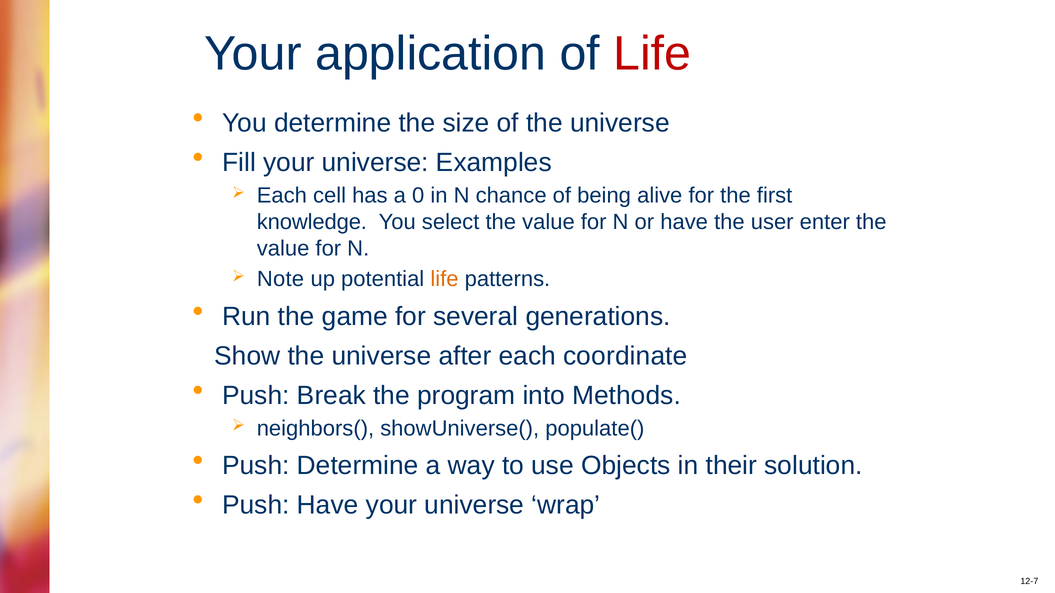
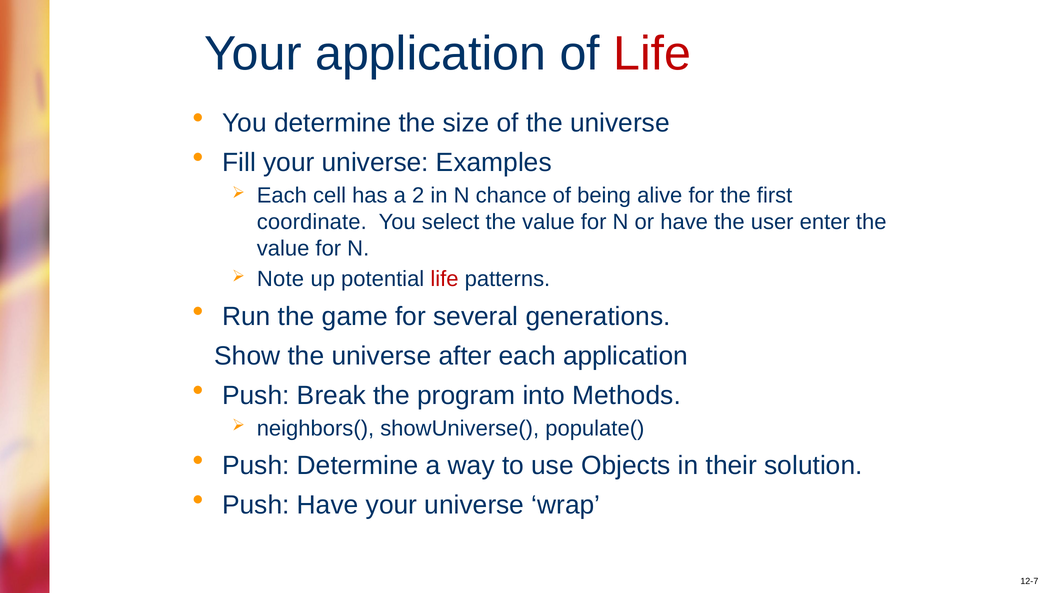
0: 0 -> 2
knowledge: knowledge -> coordinate
life at (445, 279) colour: orange -> red
each coordinate: coordinate -> application
